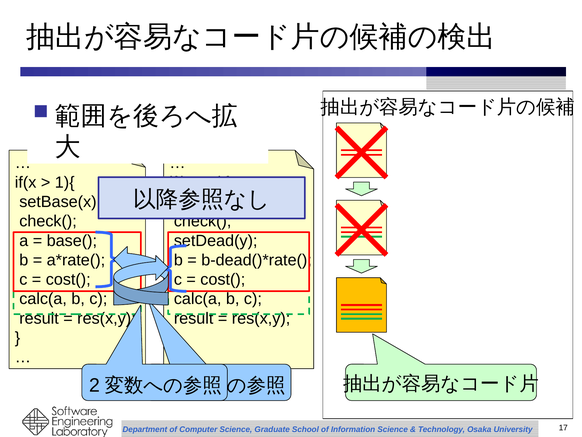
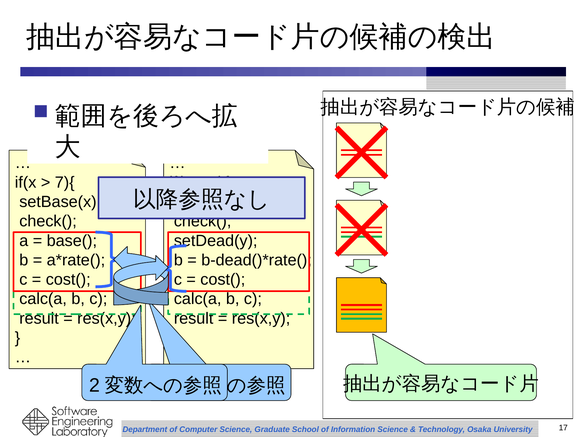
1){: 1){ -> 7){
